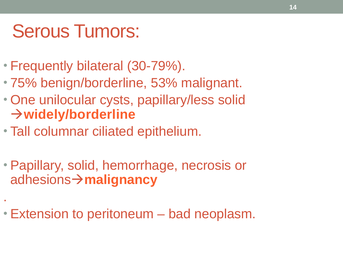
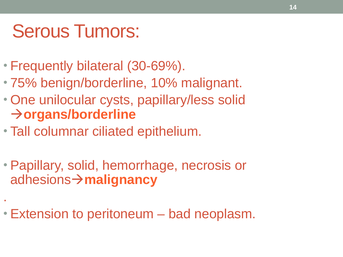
30-79%: 30-79% -> 30-69%
53%: 53% -> 10%
widely/borderline: widely/borderline -> organs/borderline
